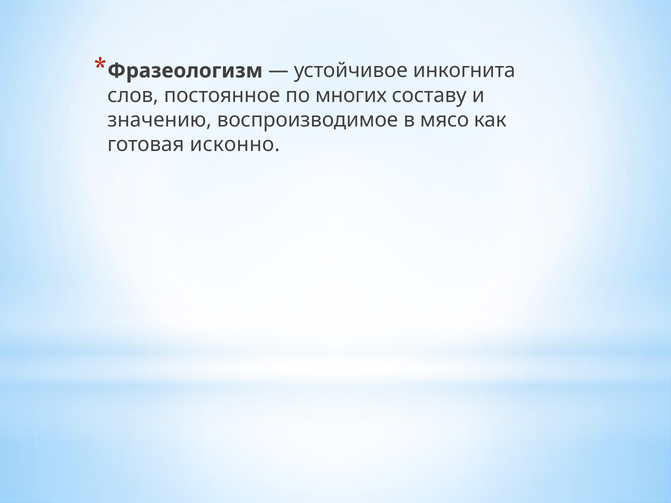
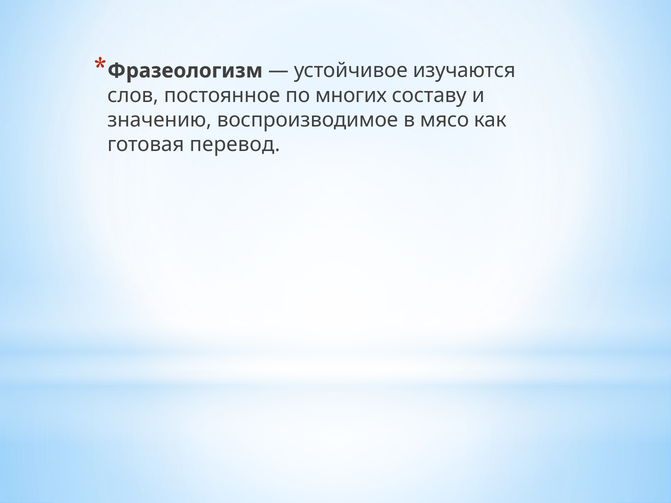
инкогнита: инкогнита -> изучаются
исконно: исконно -> перевод
